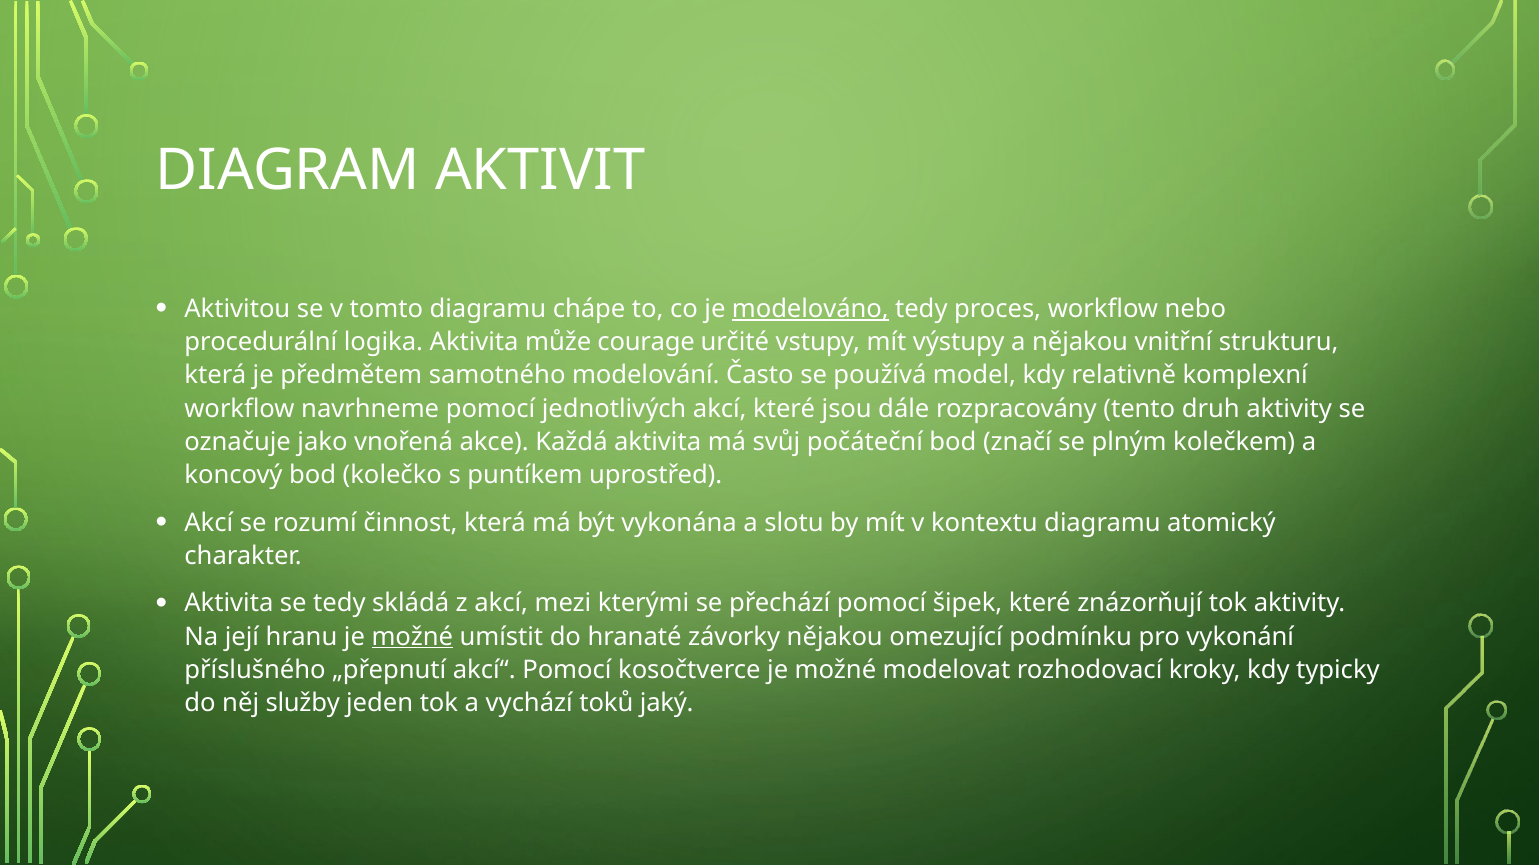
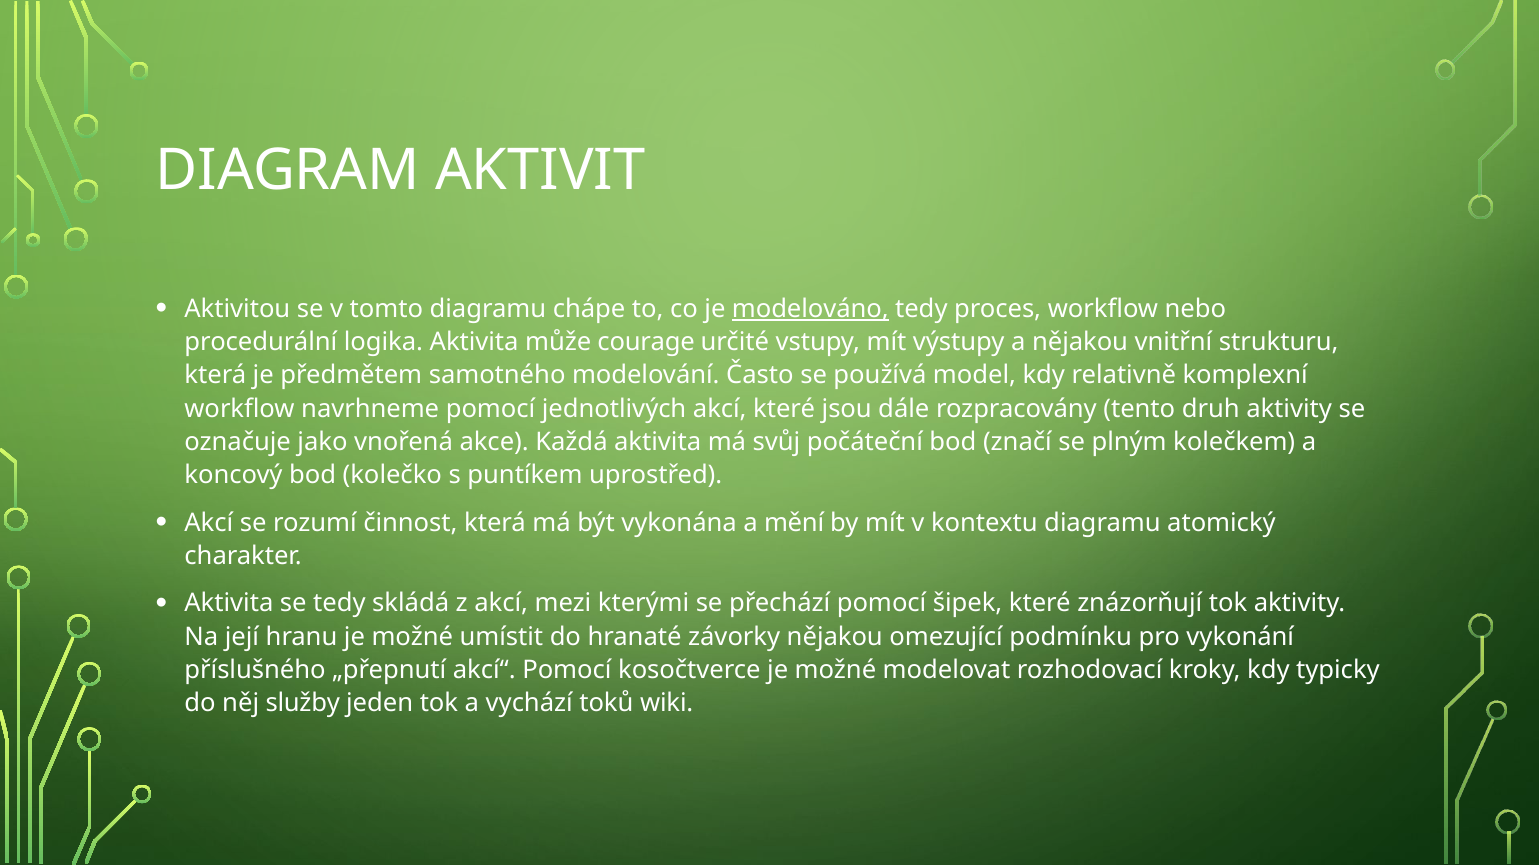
slotu: slotu -> mění
možné at (412, 637) underline: present -> none
jaký: jaký -> wiki
